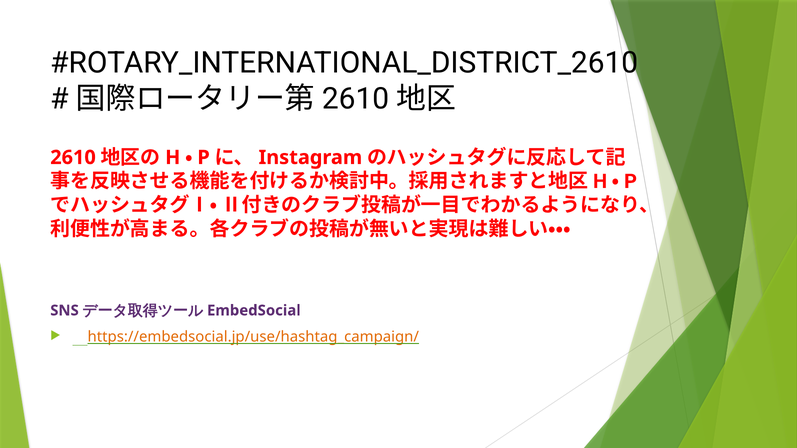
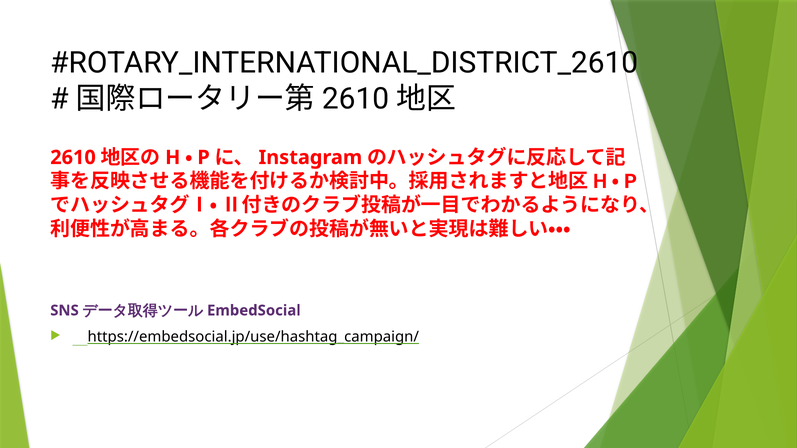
https://embedsocial.jp/use/hashtag_campaign/ colour: orange -> black
